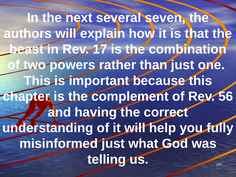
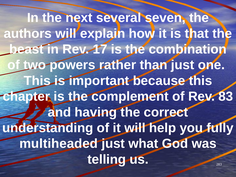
56: 56 -> 83
misinformed: misinformed -> multiheaded
